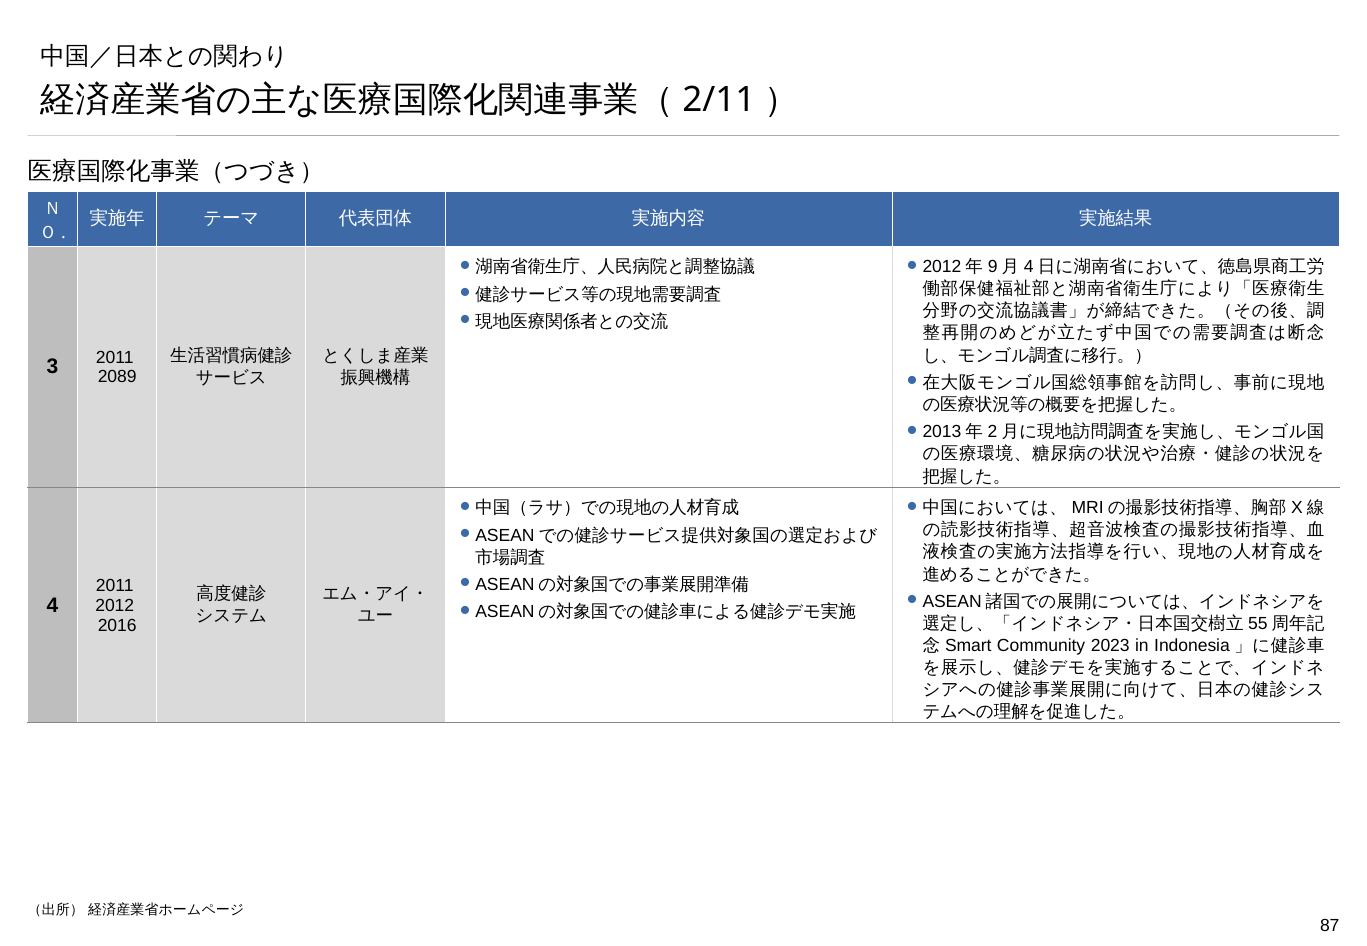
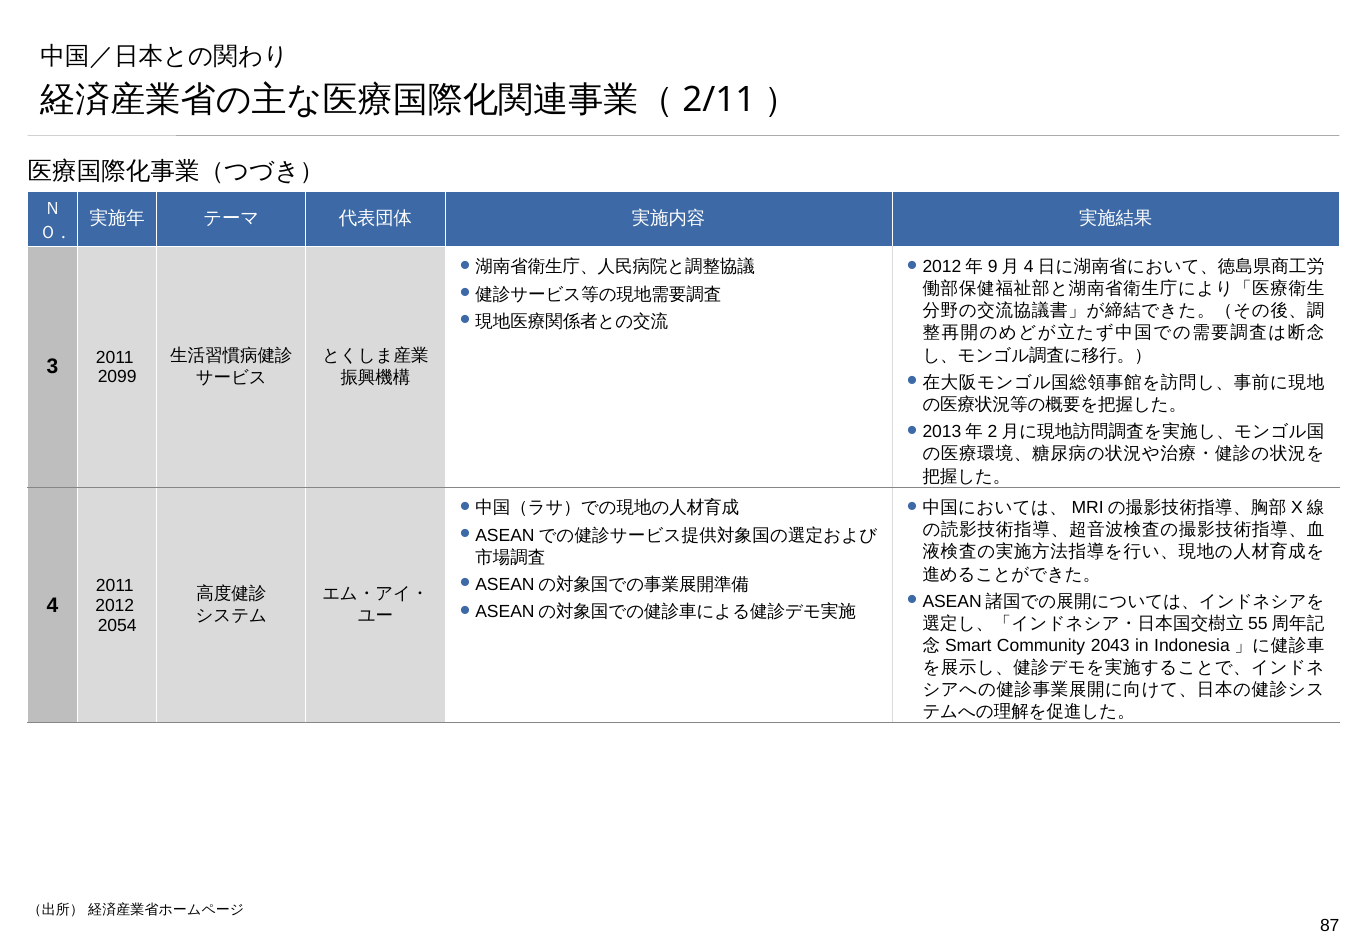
2089: 2089 -> 2099
2016: 2016 -> 2054
2023: 2023 -> 2043
